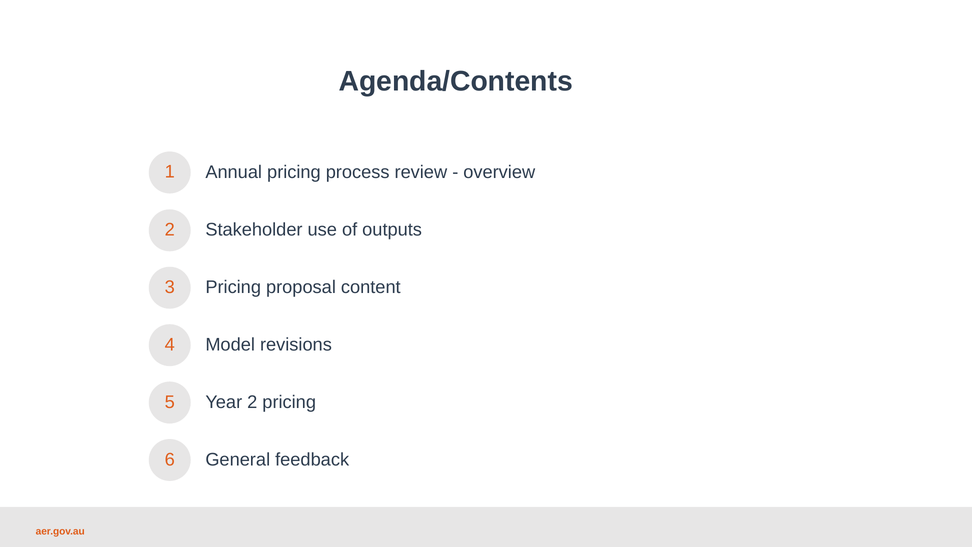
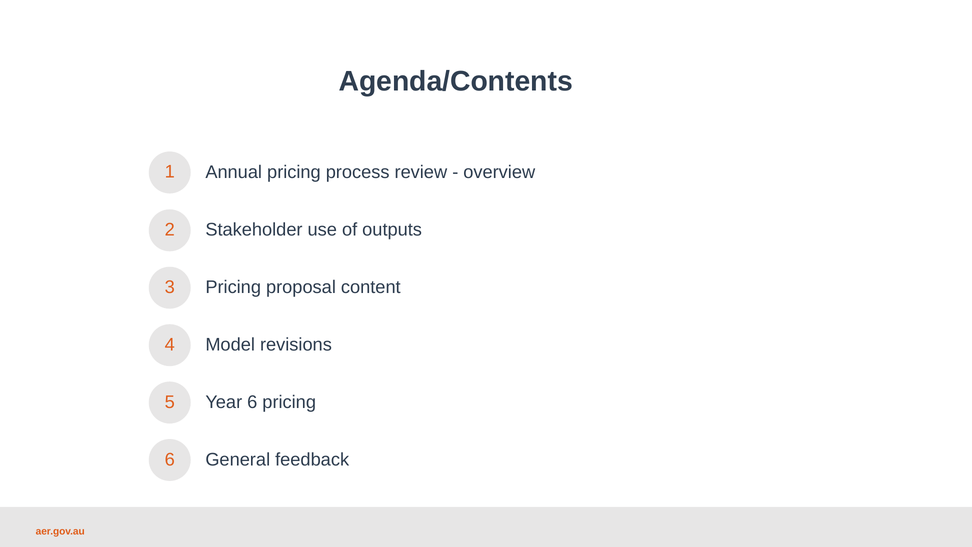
Year 2: 2 -> 6
